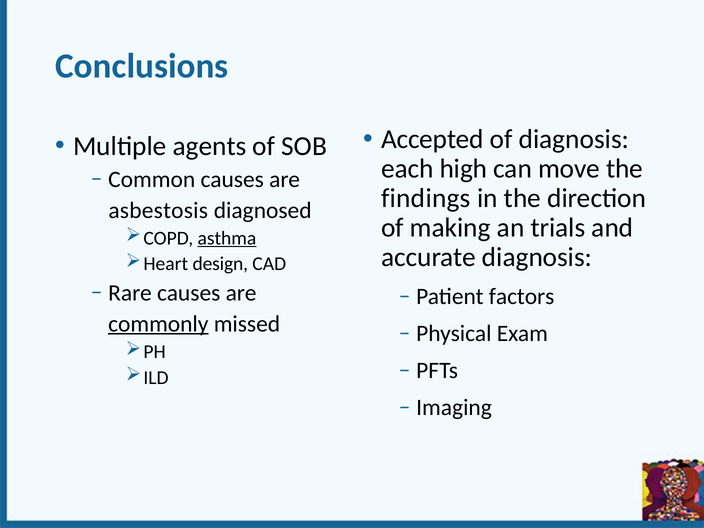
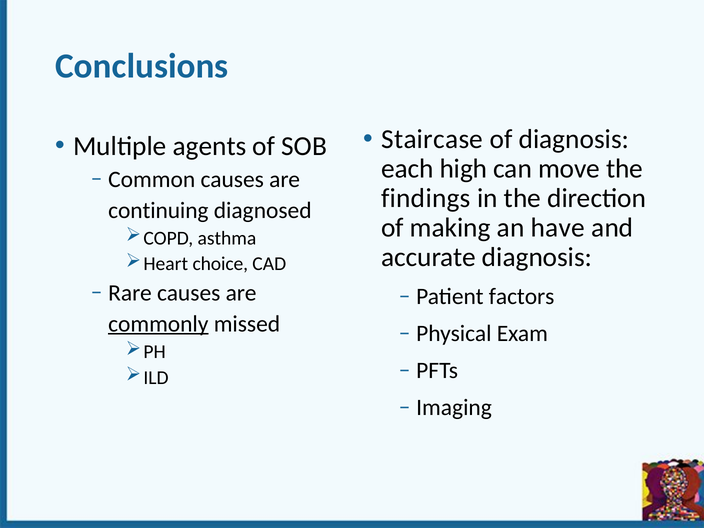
Accepted: Accepted -> Staircase
asbestosis: asbestosis -> continuing
trials: trials -> have
asthma underline: present -> none
design: design -> choice
